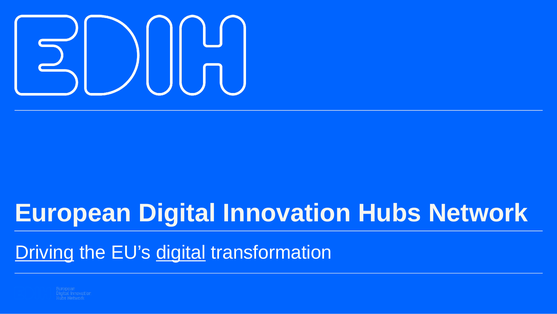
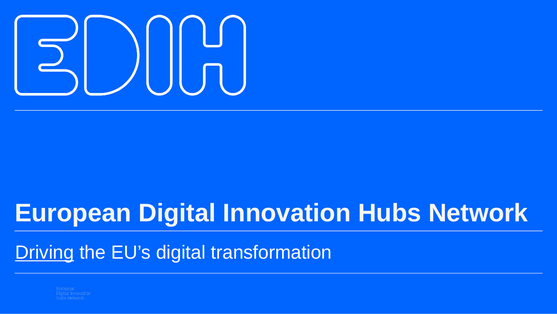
digital at (181, 252) underline: present -> none
